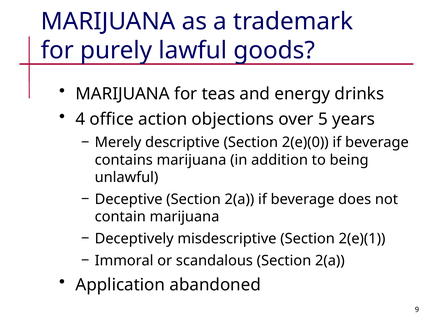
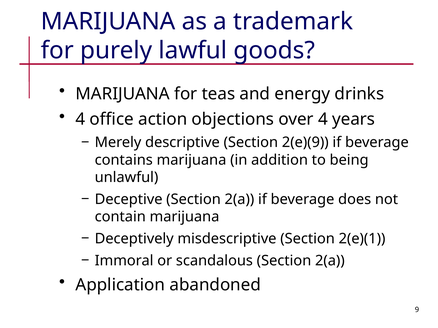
over 5: 5 -> 4
2(e)(0: 2(e)(0 -> 2(e)(9
